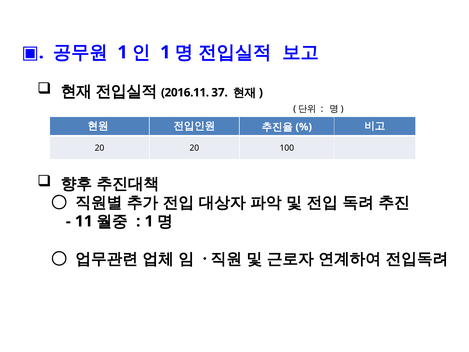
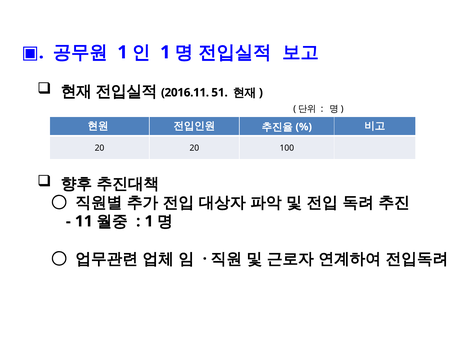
37: 37 -> 51
